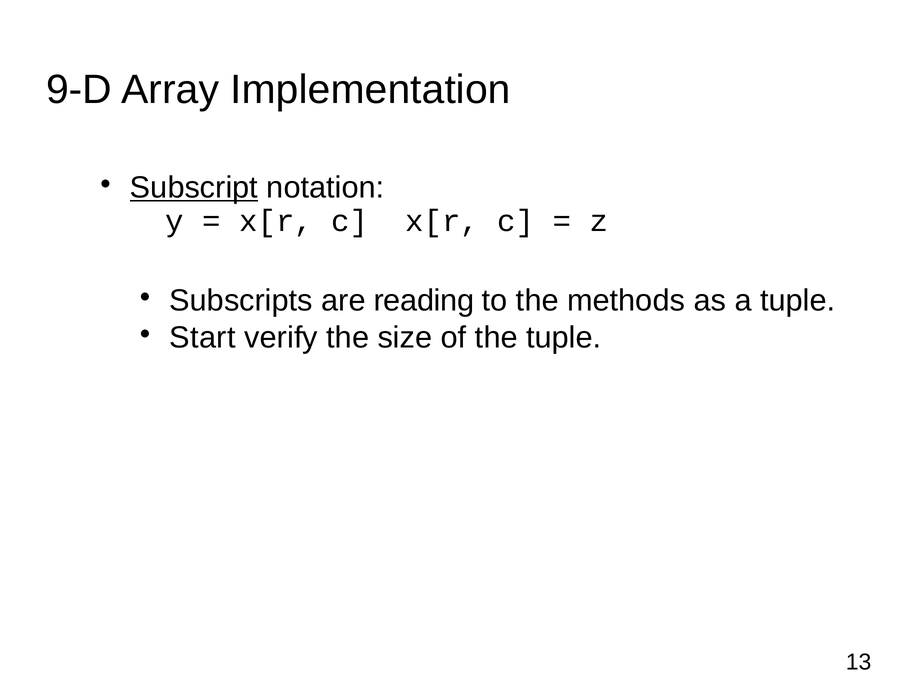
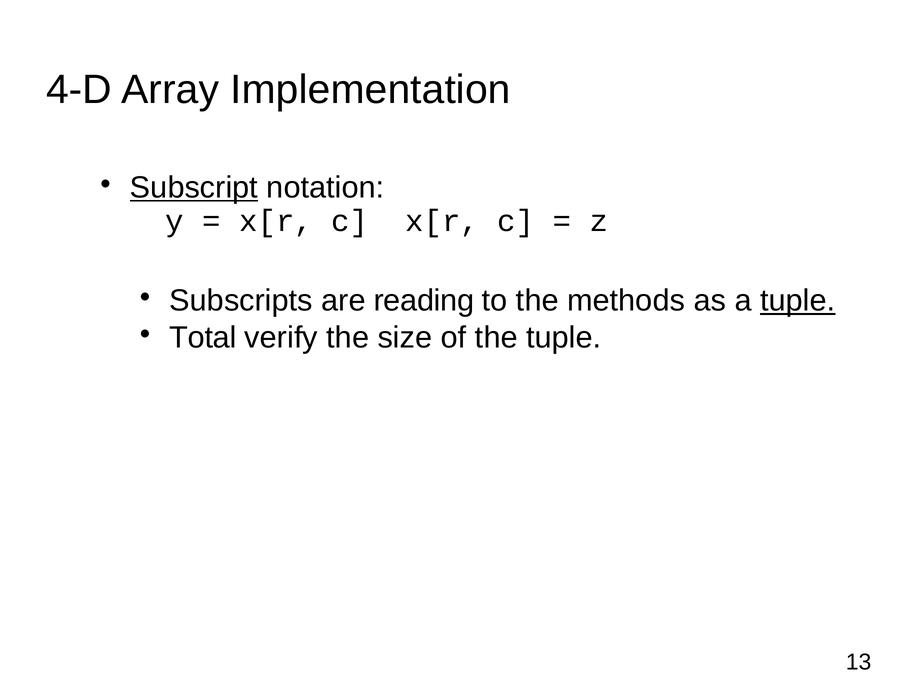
9-D: 9-D -> 4-D
tuple at (798, 301) underline: none -> present
Start: Start -> Total
